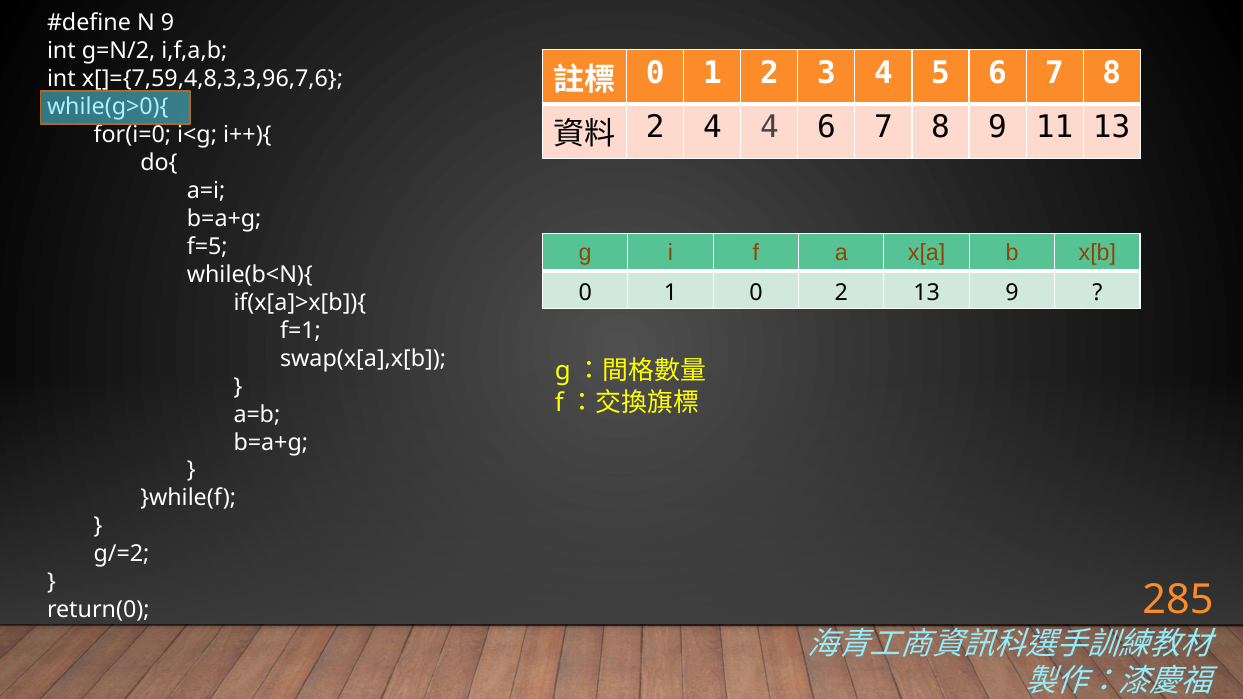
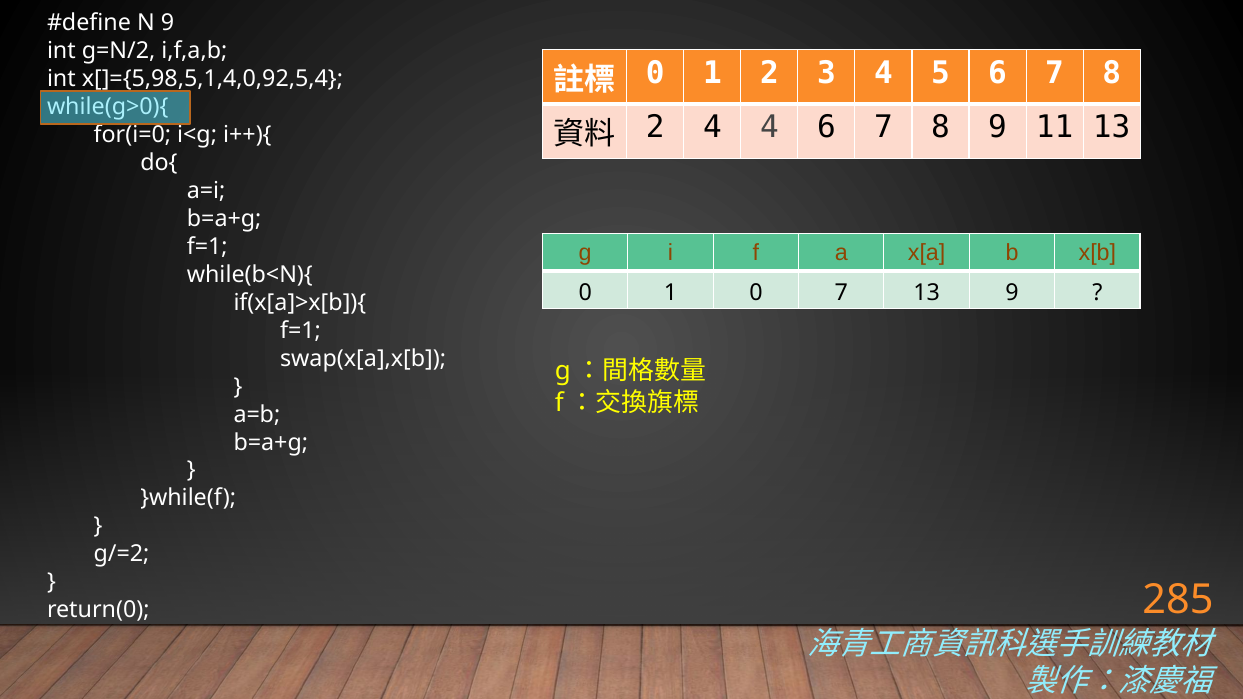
x[]={7,59,4,8,3,3,96,7,6: x[]={7,59,4,8,3,3,96,7,6 -> x[]={5,98,5,1,4,0,92,5,4
f=5 at (207, 247): f=5 -> f=1
0 2: 2 -> 7
